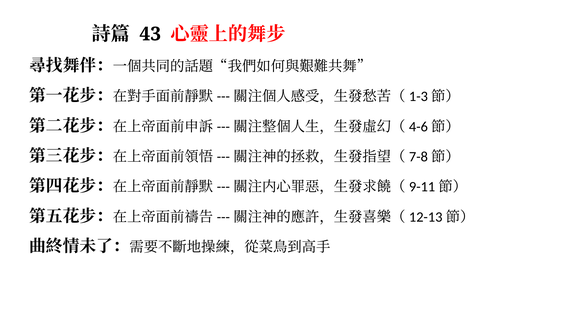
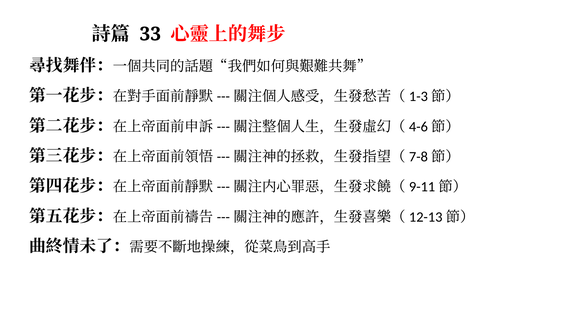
43: 43 -> 33
